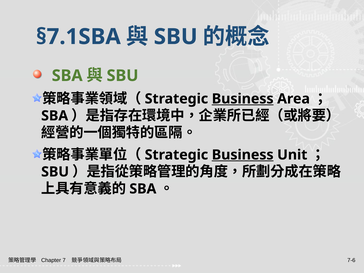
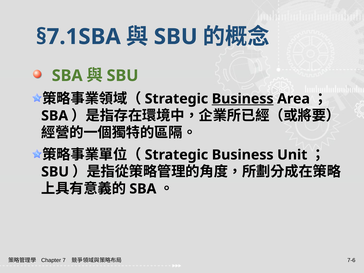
Business at (243, 155) underline: present -> none
